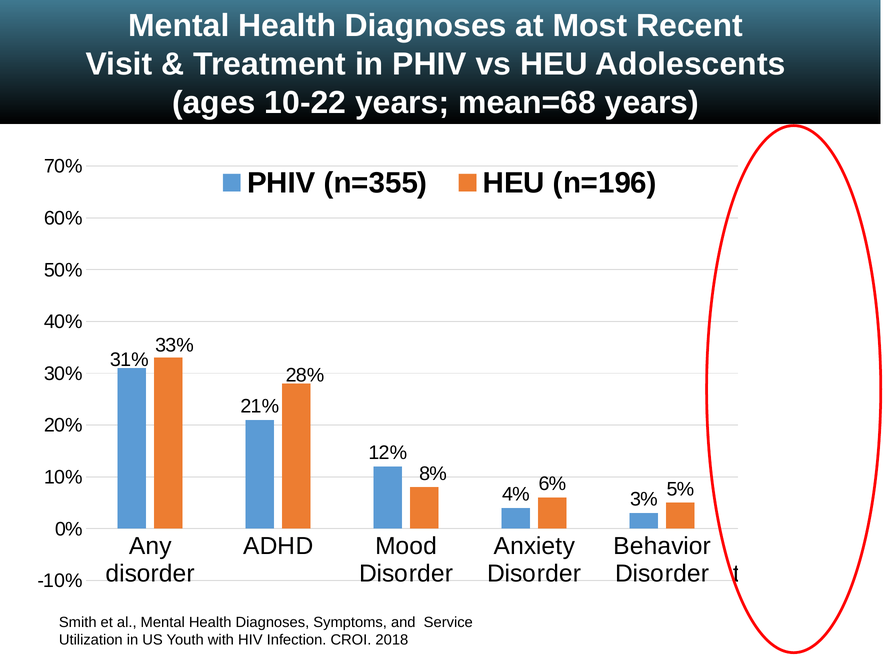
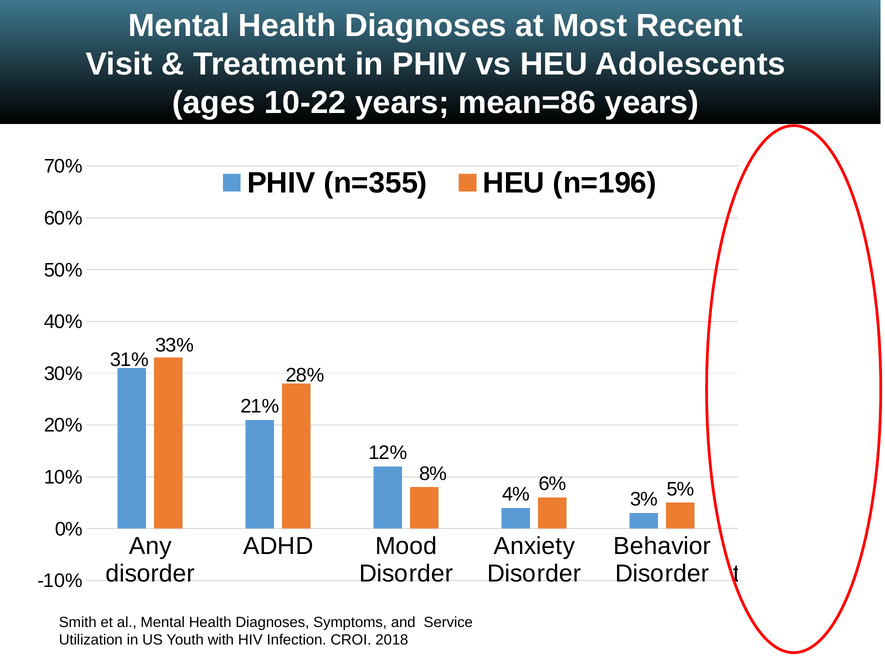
mean=68: mean=68 -> mean=86
